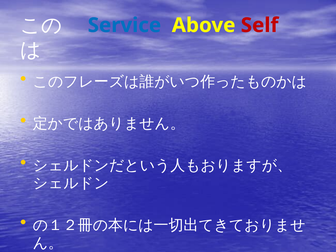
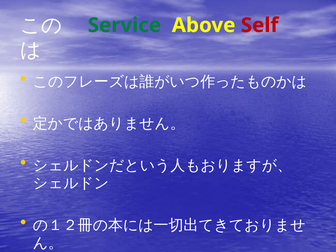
Service colour: blue -> green
